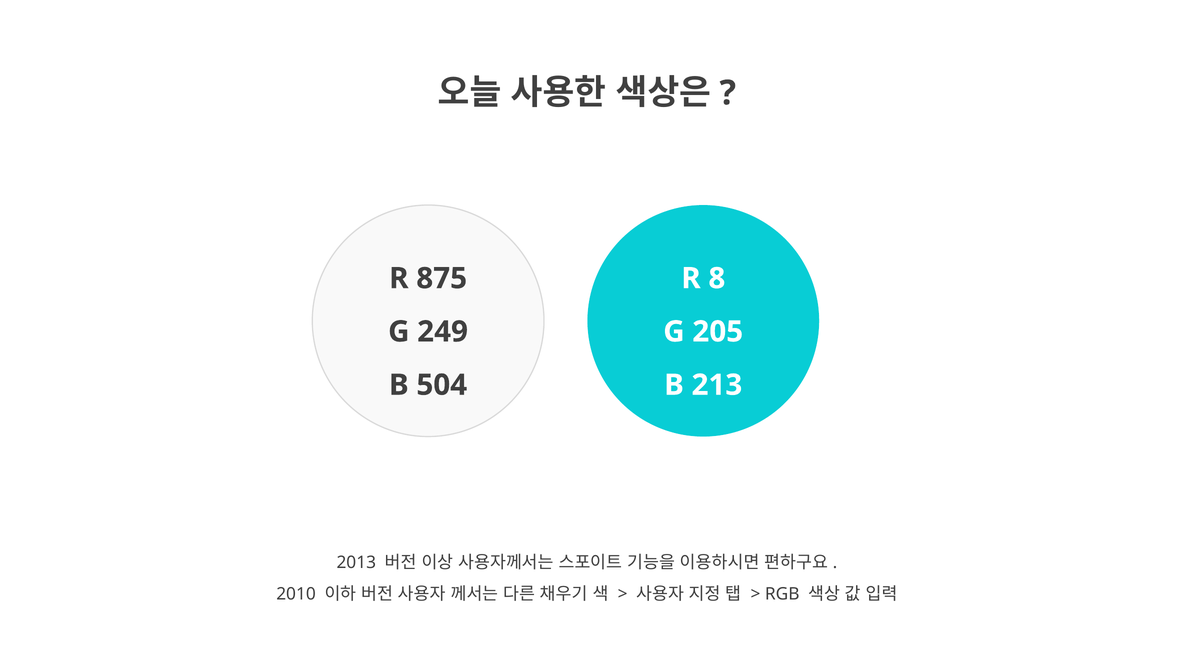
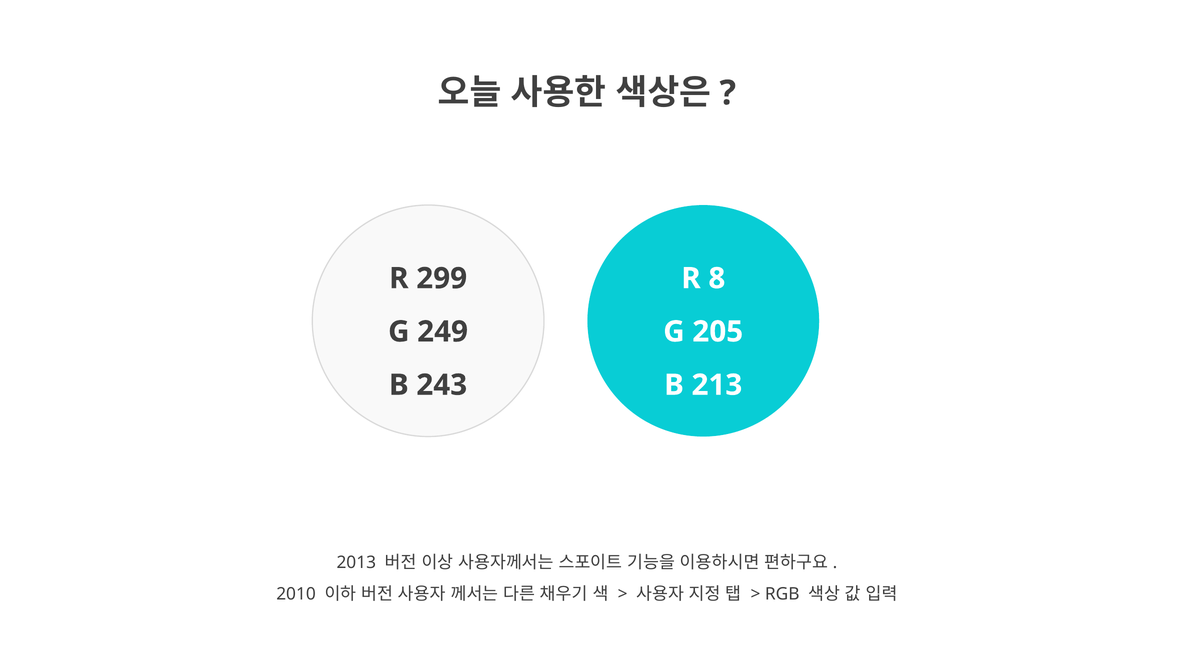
875: 875 -> 299
504: 504 -> 243
